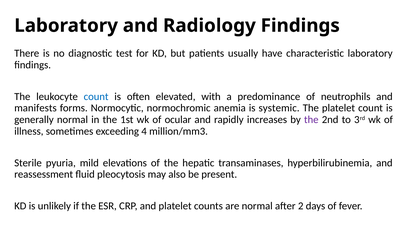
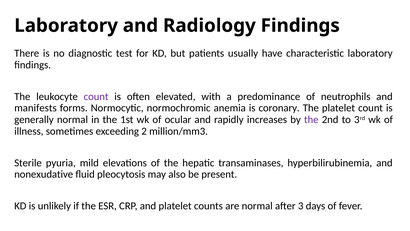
count at (96, 96) colour: blue -> purple
systemic: systemic -> coronary
4: 4 -> 2
reassessment: reassessment -> nonexudative
2: 2 -> 3
